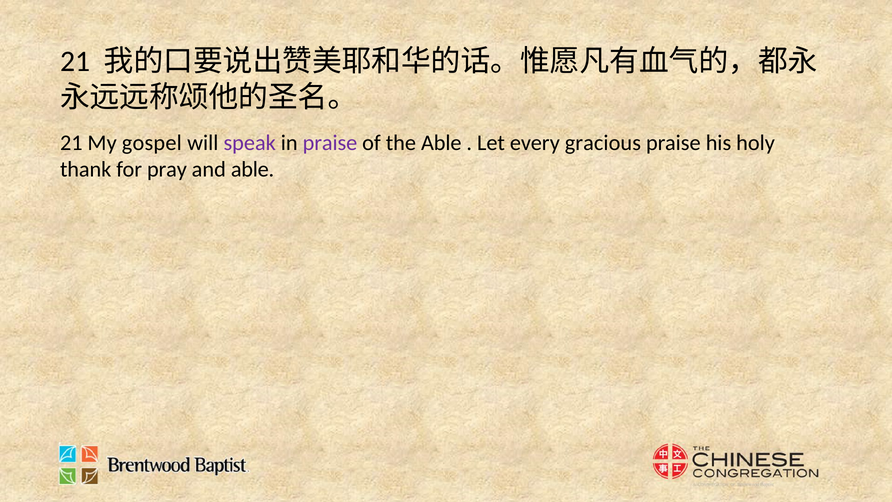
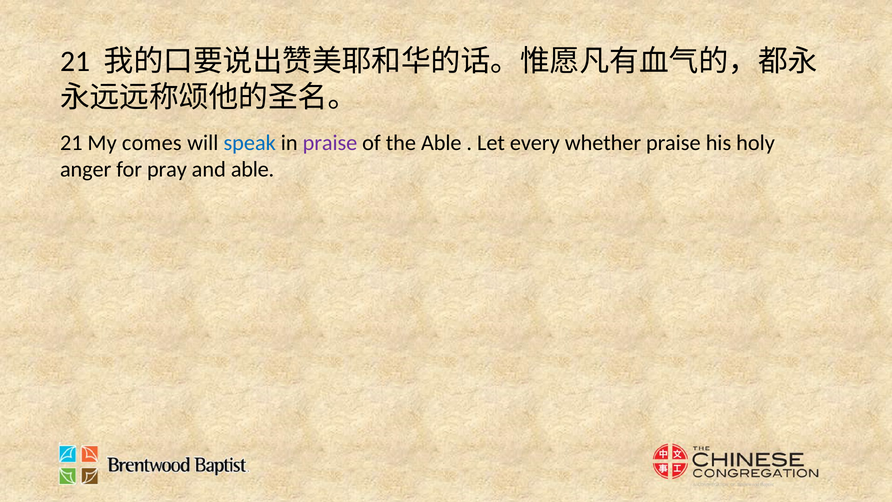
gospel: gospel -> comes
speak colour: purple -> blue
gracious: gracious -> whether
thank: thank -> anger
